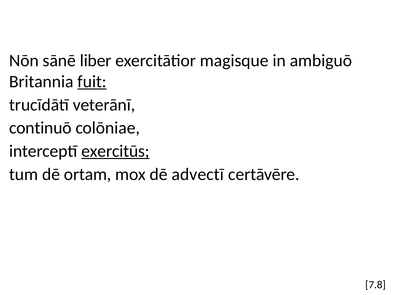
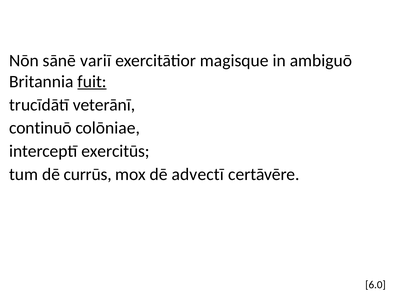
liber: liber -> variī
exercitūs underline: present -> none
ortam: ortam -> currūs
7.8: 7.8 -> 6.0
